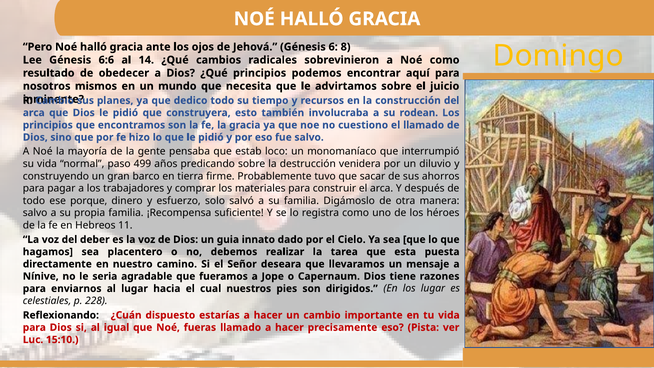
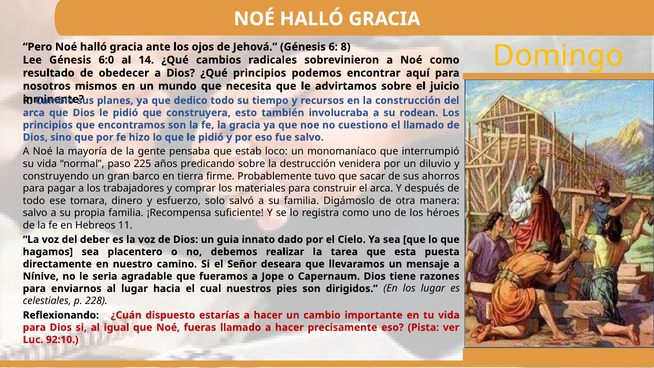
6:6: 6:6 -> 6:0
499: 499 -> 225
porque: porque -> tomara
15:10: 15:10 -> 92:10
